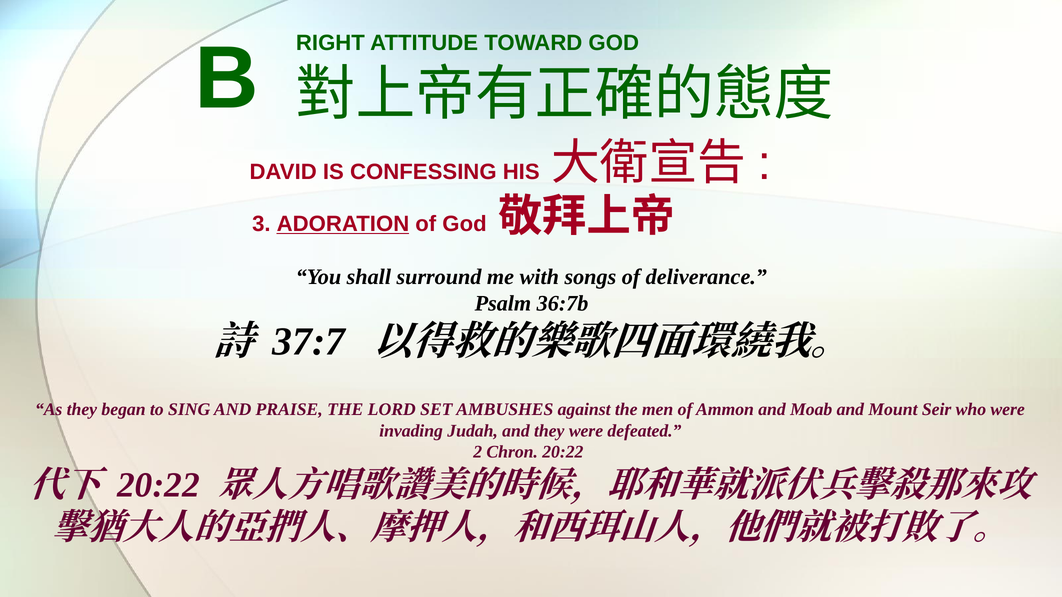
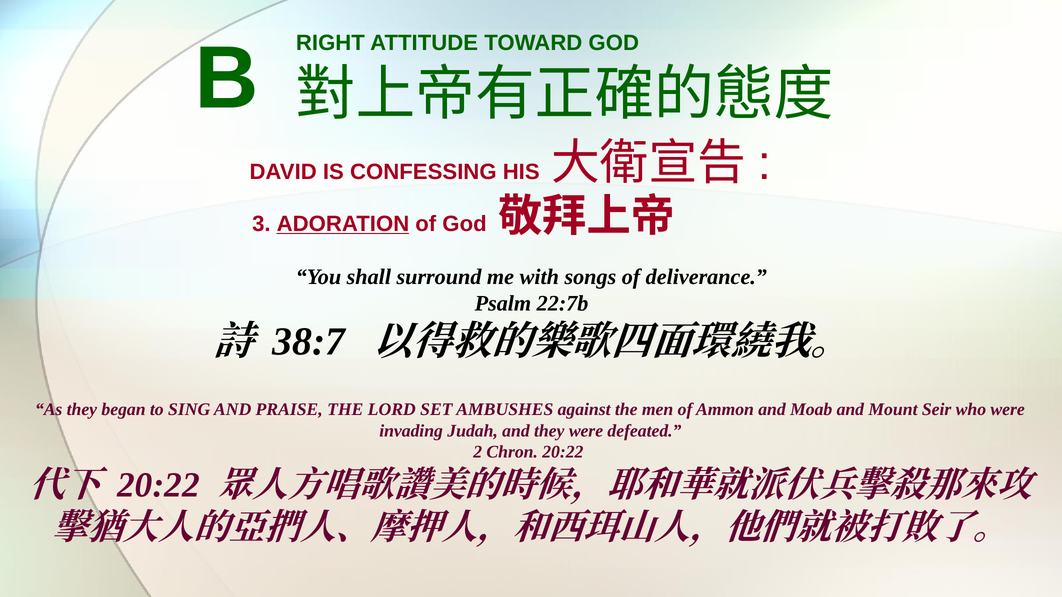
36:7b: 36:7b -> 22:7b
37:7: 37:7 -> 38:7
